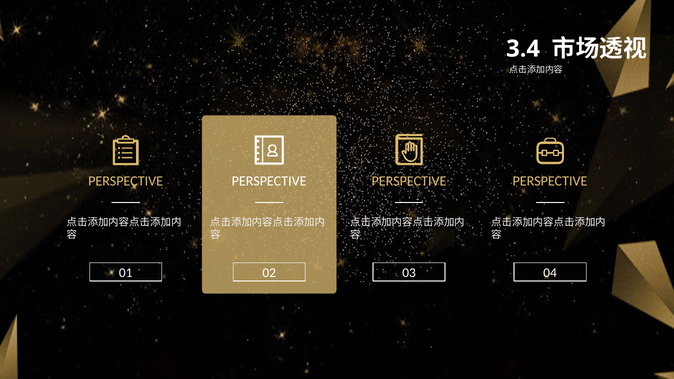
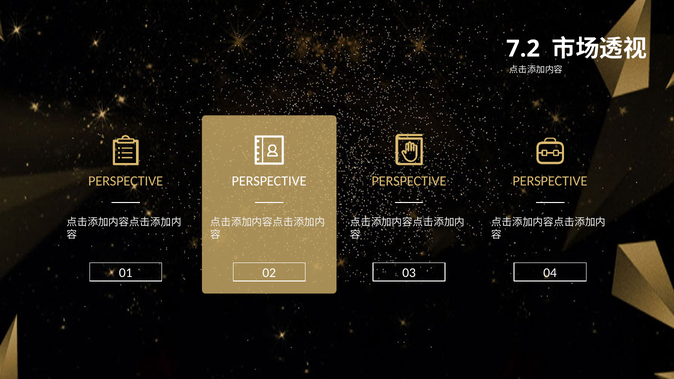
3.4: 3.4 -> 7.2
